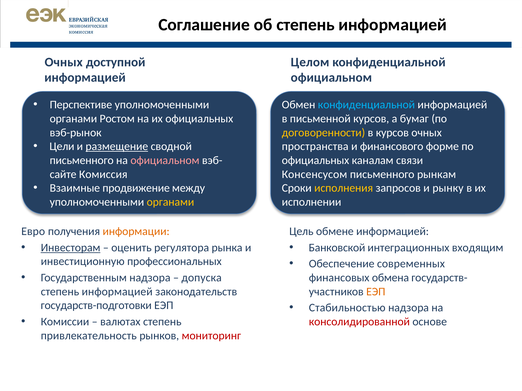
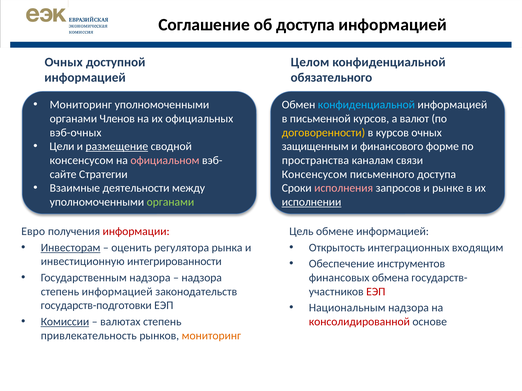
об степень: степень -> доступа
официальном at (331, 78): официальном -> обязательного
Перспективе at (81, 105): Перспективе -> Мониторинг
Ростом: Ростом -> Членов
бумаг: бумаг -> валют
вэб-рынок: вэб-рынок -> вэб-очных
пространства: пространства -> защищенным
письменного at (82, 161): письменного -> консенсусом
официальных at (316, 161): официальных -> пространства
Комиссия: Комиссия -> Стратегии
письменного рынкам: рынкам -> доступа
продвижение: продвижение -> деятельности
исполнения colour: yellow -> pink
рынку: рынку -> рынке
органами at (170, 202) colour: yellow -> light green
исполнении underline: none -> present
информации colour: orange -> red
Банковской: Банковской -> Открытость
профессиональных: профессиональных -> интегрированности
современных: современных -> инструментов
допуска at (202, 278): допуска -> надзора
ЕЭП at (376, 292) colour: orange -> red
Стабильностью: Стабильностью -> Национальным
Комиссии underline: none -> present
мониторинг at (211, 336) colour: red -> orange
